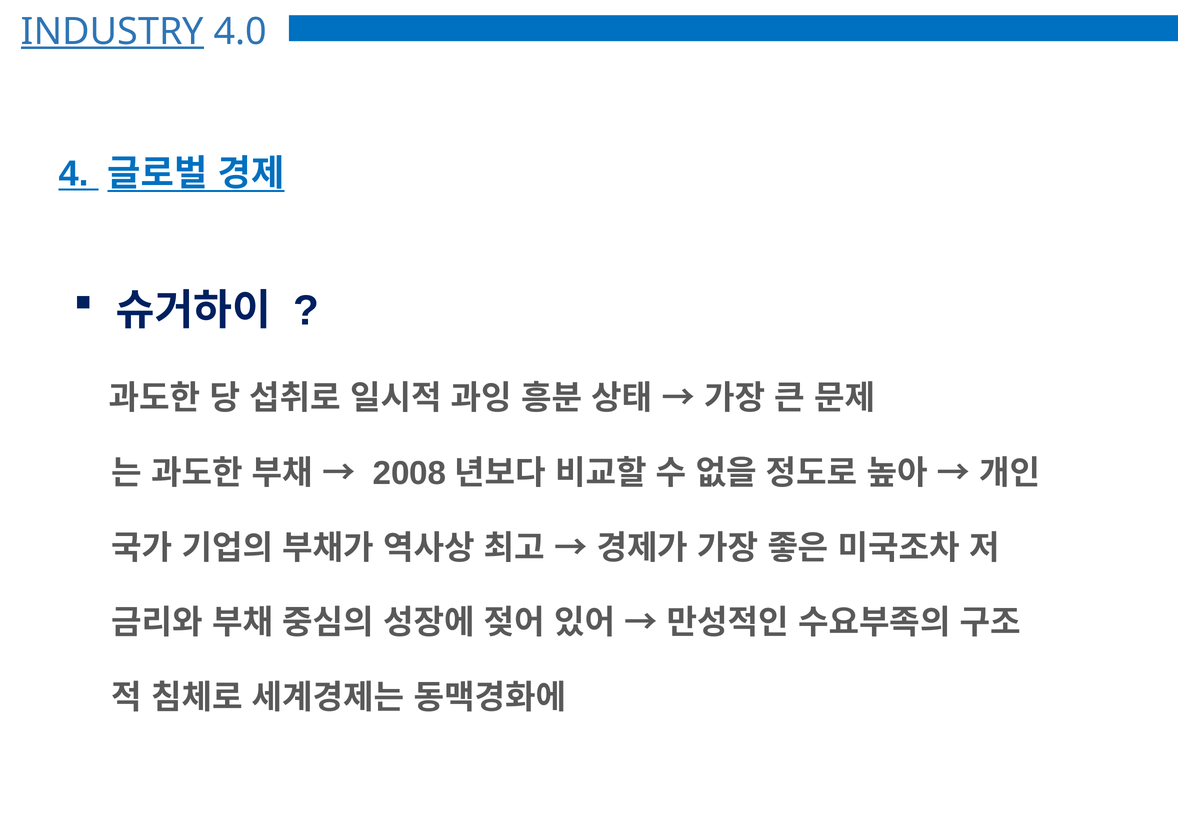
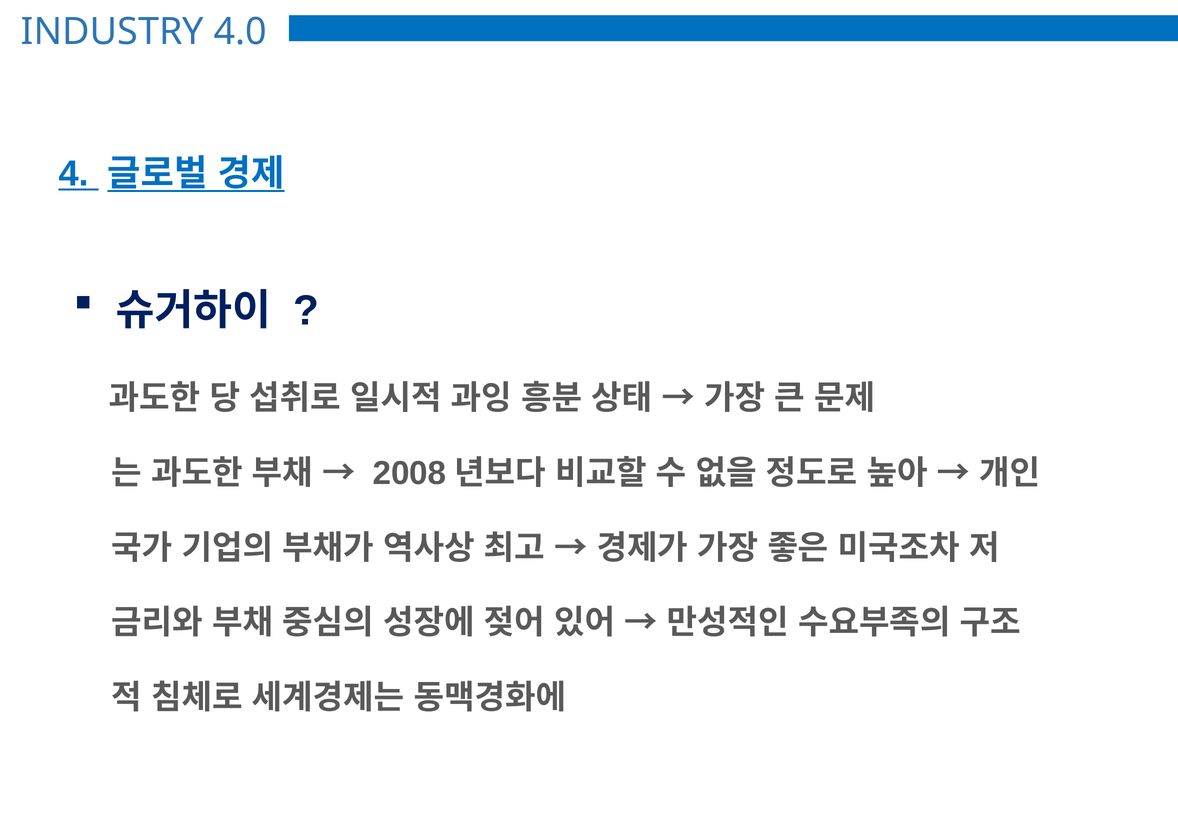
INDUSTRY underline: present -> none
